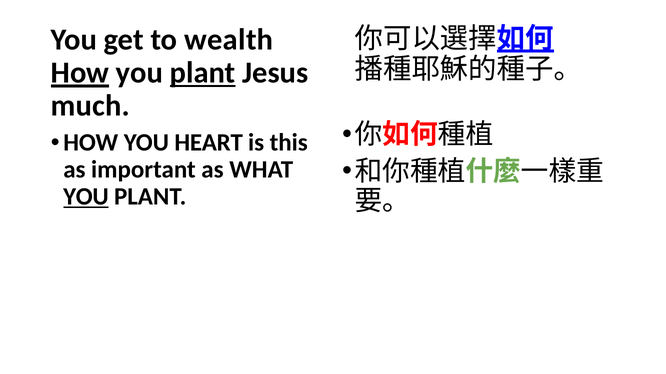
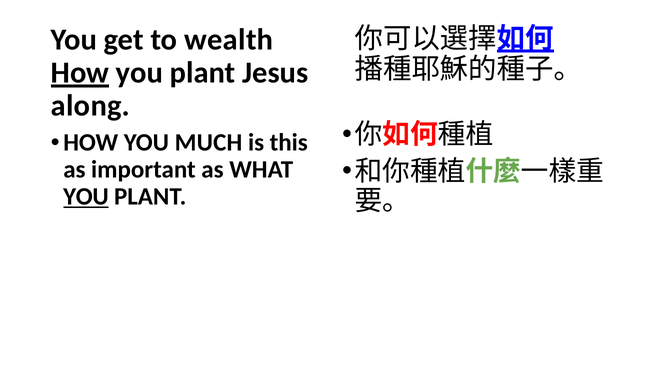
plant at (203, 73) underline: present -> none
much: much -> along
HEART: HEART -> MUCH
